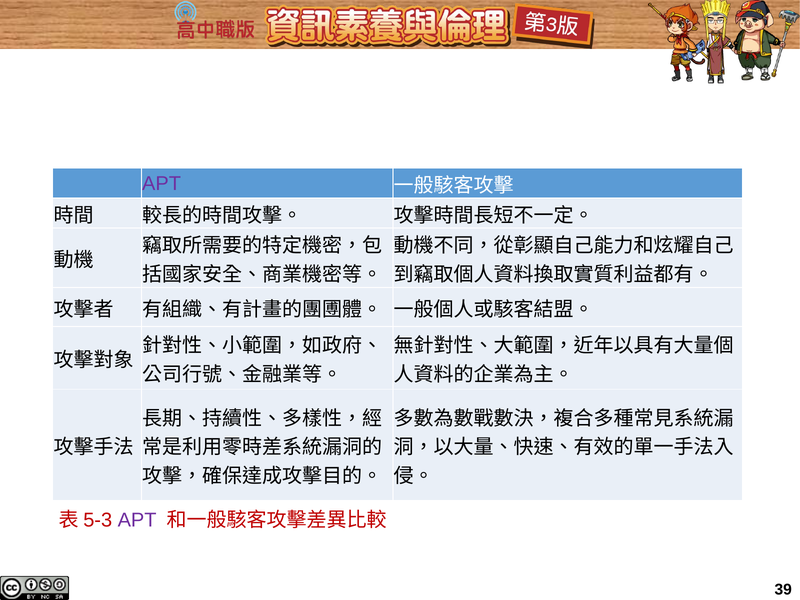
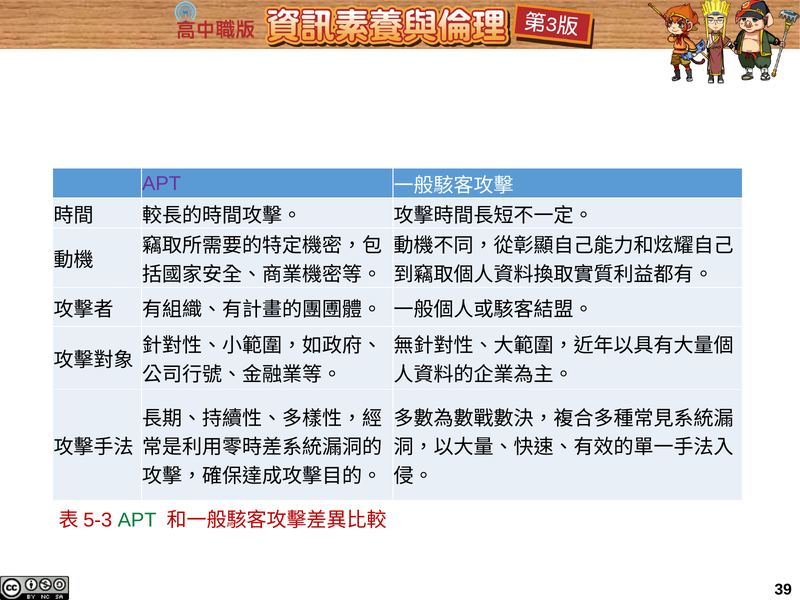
APT at (137, 520) colour: purple -> green
